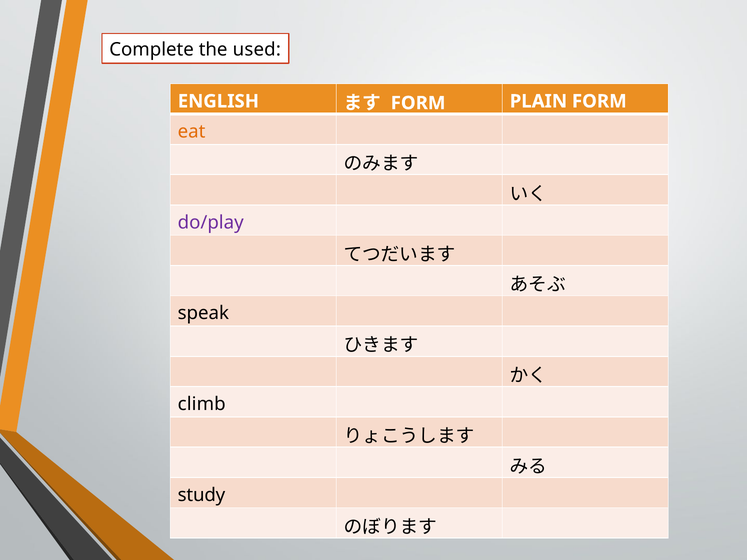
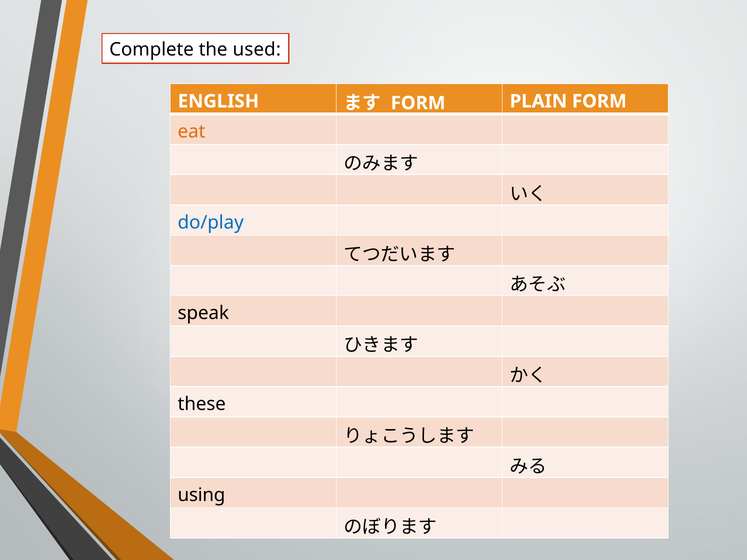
do/play colour: purple -> blue
climb: climb -> these
study: study -> using
